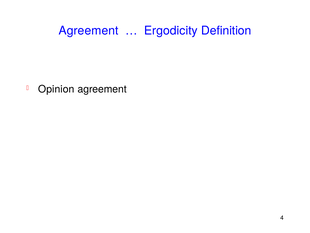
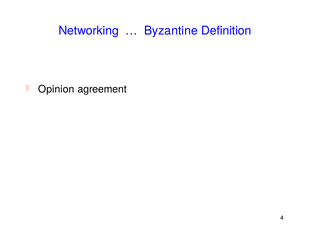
Agreement at (89, 31): Agreement -> Networking
Ergodicity: Ergodicity -> Byzantine
